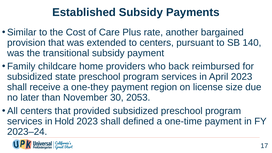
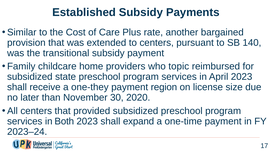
back: back -> topic
2053: 2053 -> 2020
Hold: Hold -> Both
defined: defined -> expand
